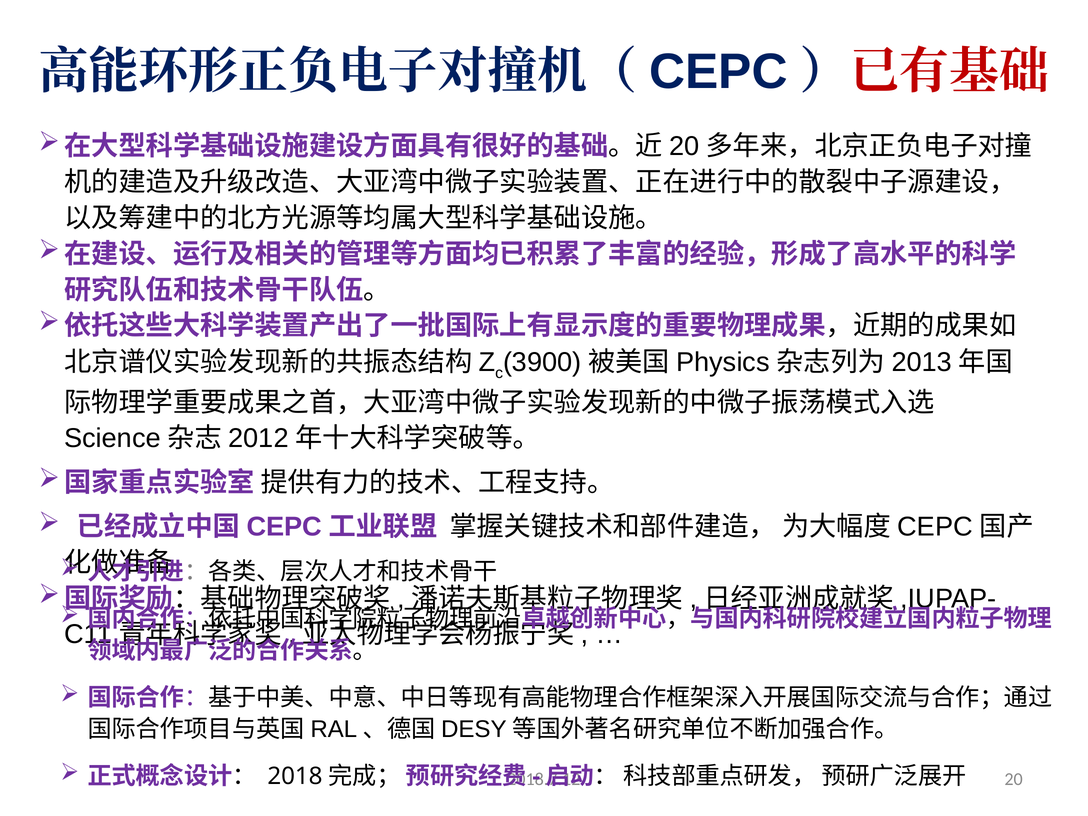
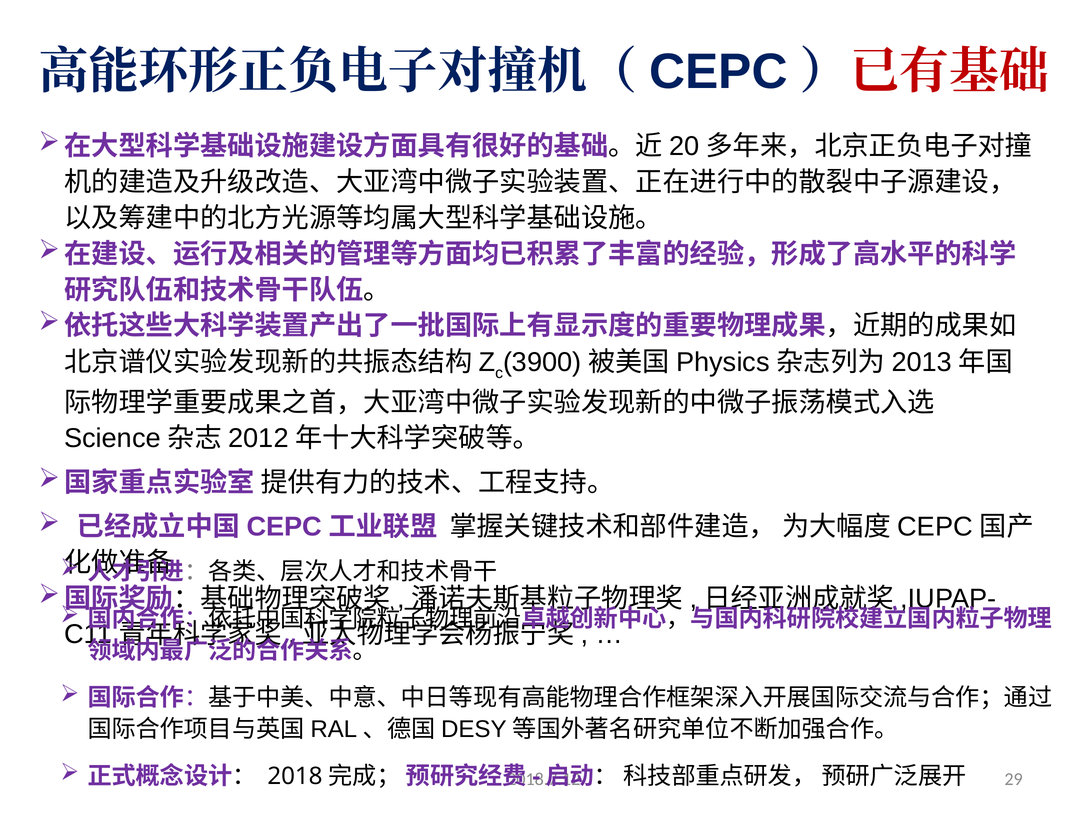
20: 20 -> 29
